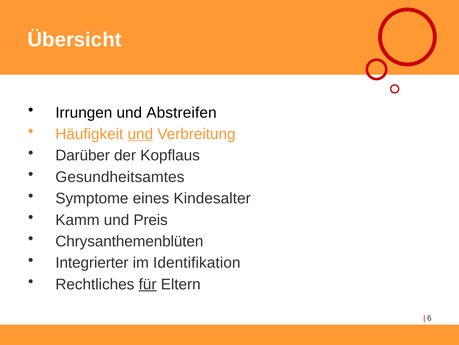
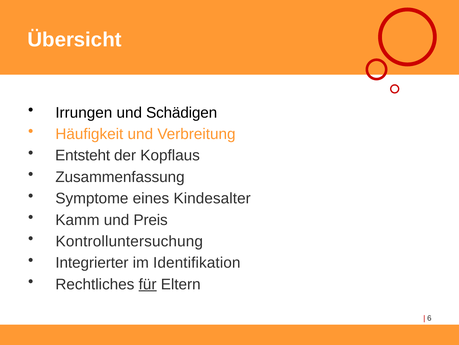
Abstreifen: Abstreifen -> Schädigen
und at (140, 134) underline: present -> none
Darüber: Darüber -> Entsteht
Gesundheitsamtes: Gesundheitsamtes -> Zusammenfassung
Chrysanthemenblüten: Chrysanthemenblüten -> Kontrolluntersuchung
